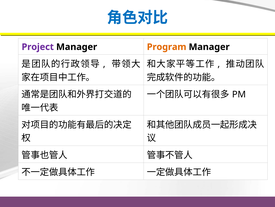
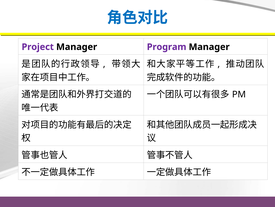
Program colour: orange -> purple
